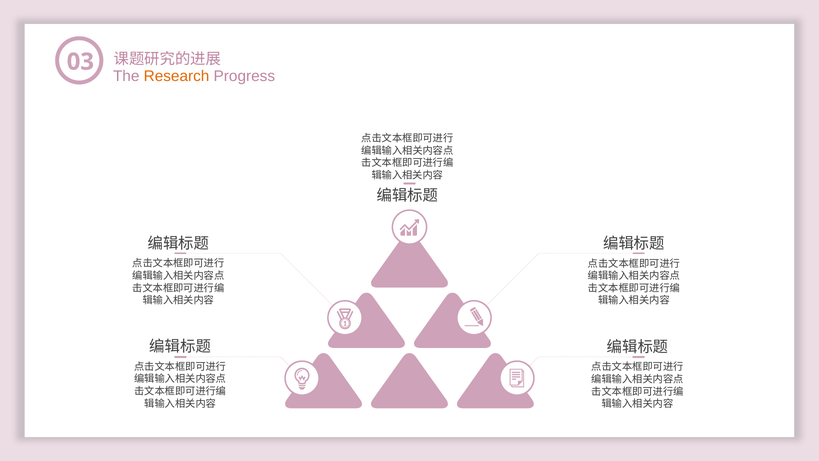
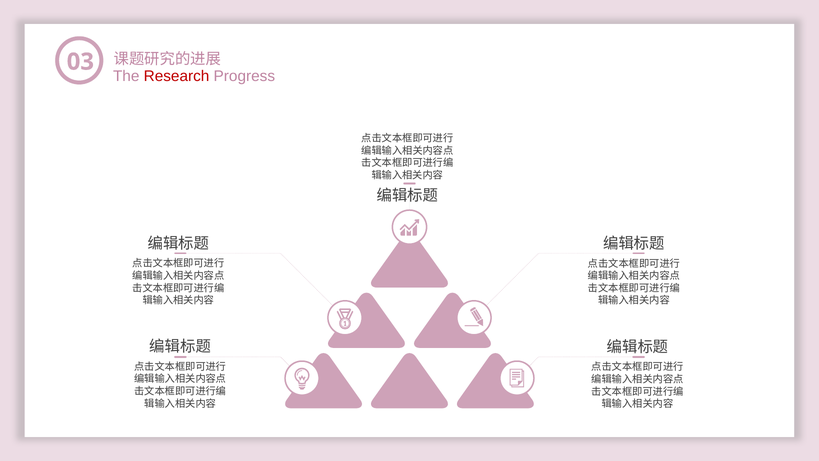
Research colour: orange -> red
